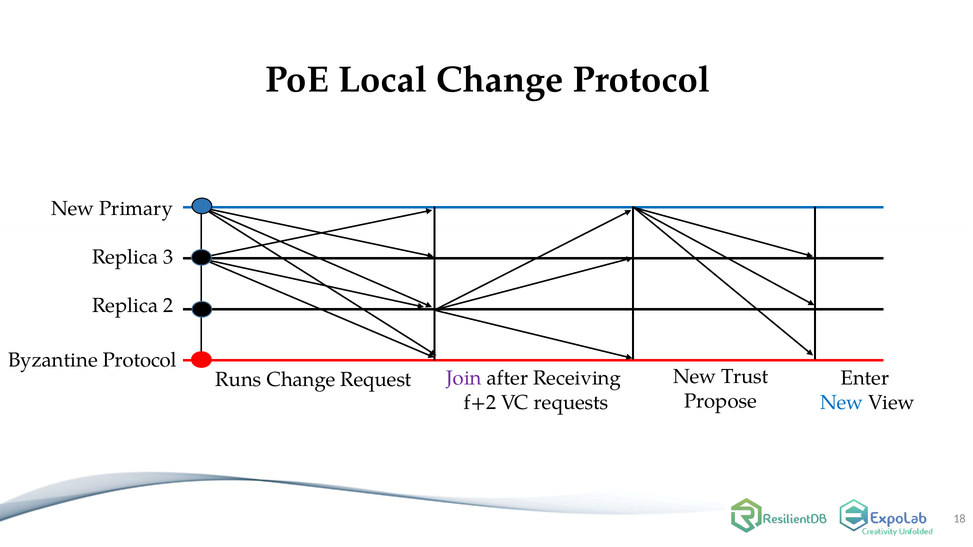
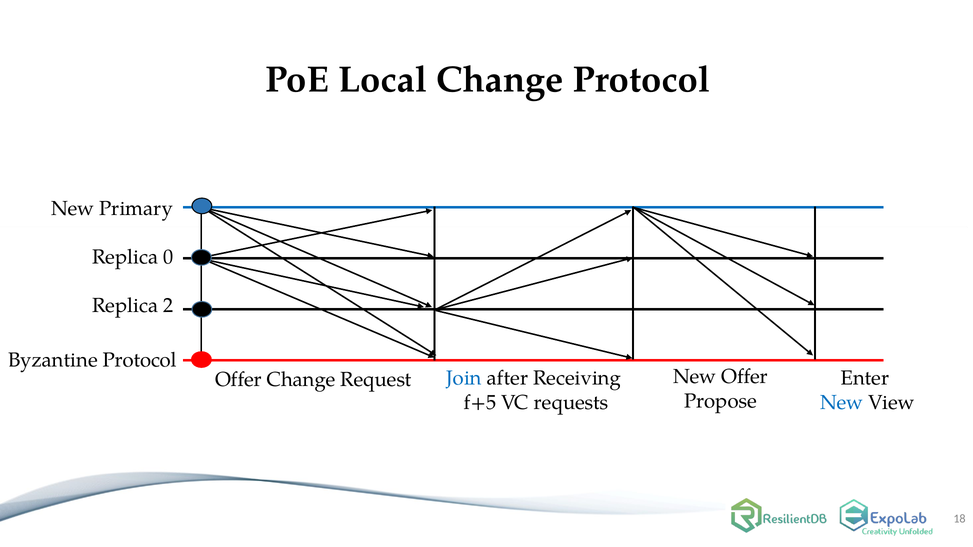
3: 3 -> 0
New Trust: Trust -> Offer
Runs at (238, 380): Runs -> Offer
Join colour: purple -> blue
f+2: f+2 -> f+5
